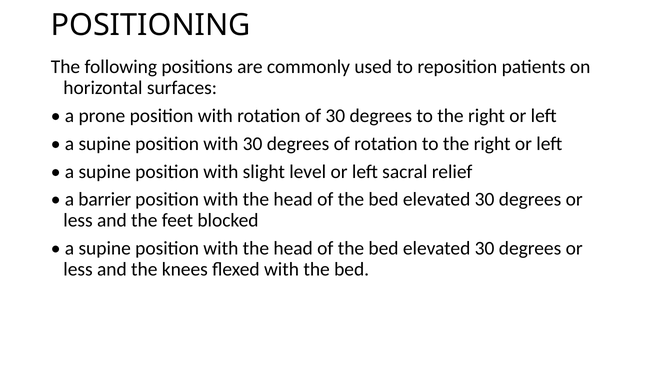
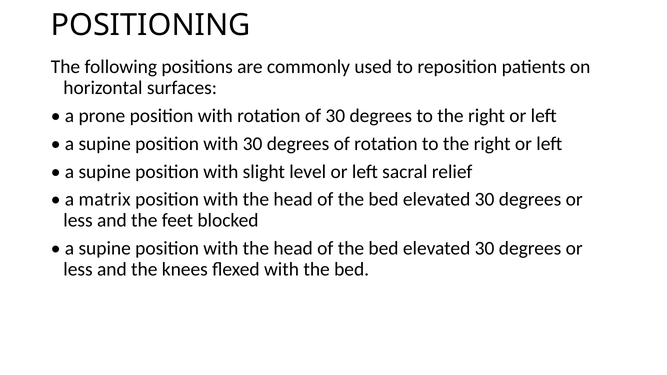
barrier: barrier -> matrix
